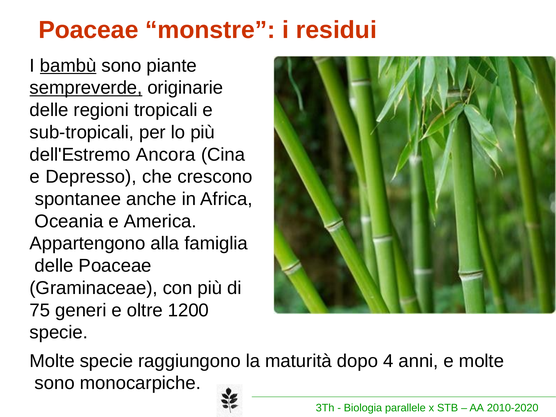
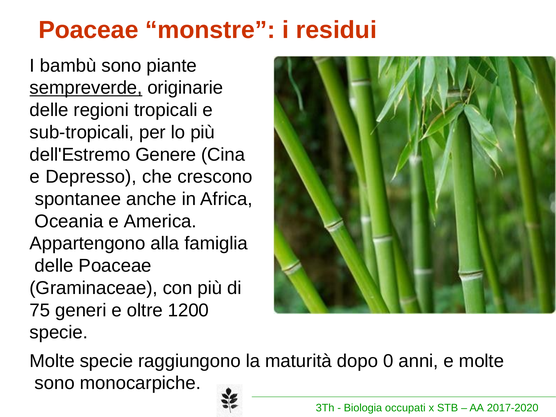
bambù underline: present -> none
Ancora: Ancora -> Genere
4: 4 -> 0
parallele: parallele -> occupati
2010-2020: 2010-2020 -> 2017-2020
